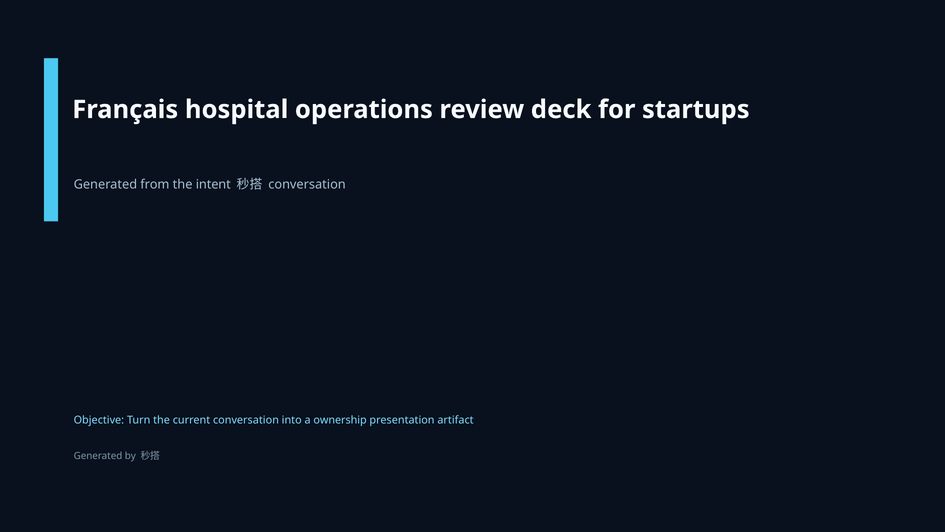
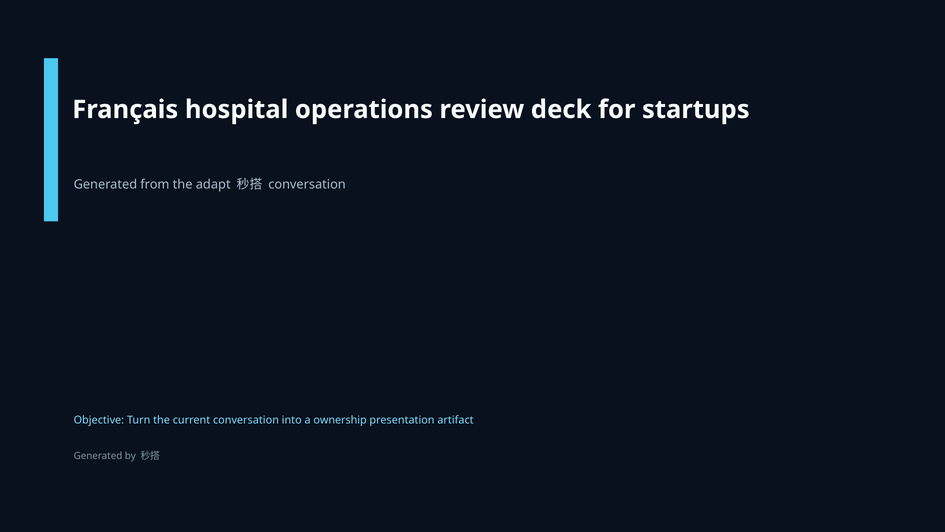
intent: intent -> adapt
